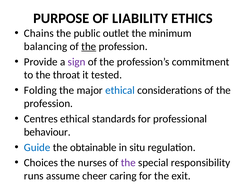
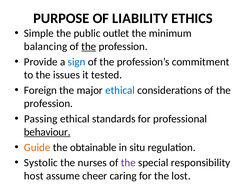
Chains: Chains -> Simple
sign colour: purple -> blue
throat: throat -> issues
Folding: Folding -> Foreign
Centres: Centres -> Passing
behaviour underline: none -> present
Guide colour: blue -> orange
Choices: Choices -> Systolic
runs: runs -> host
exit: exit -> lost
